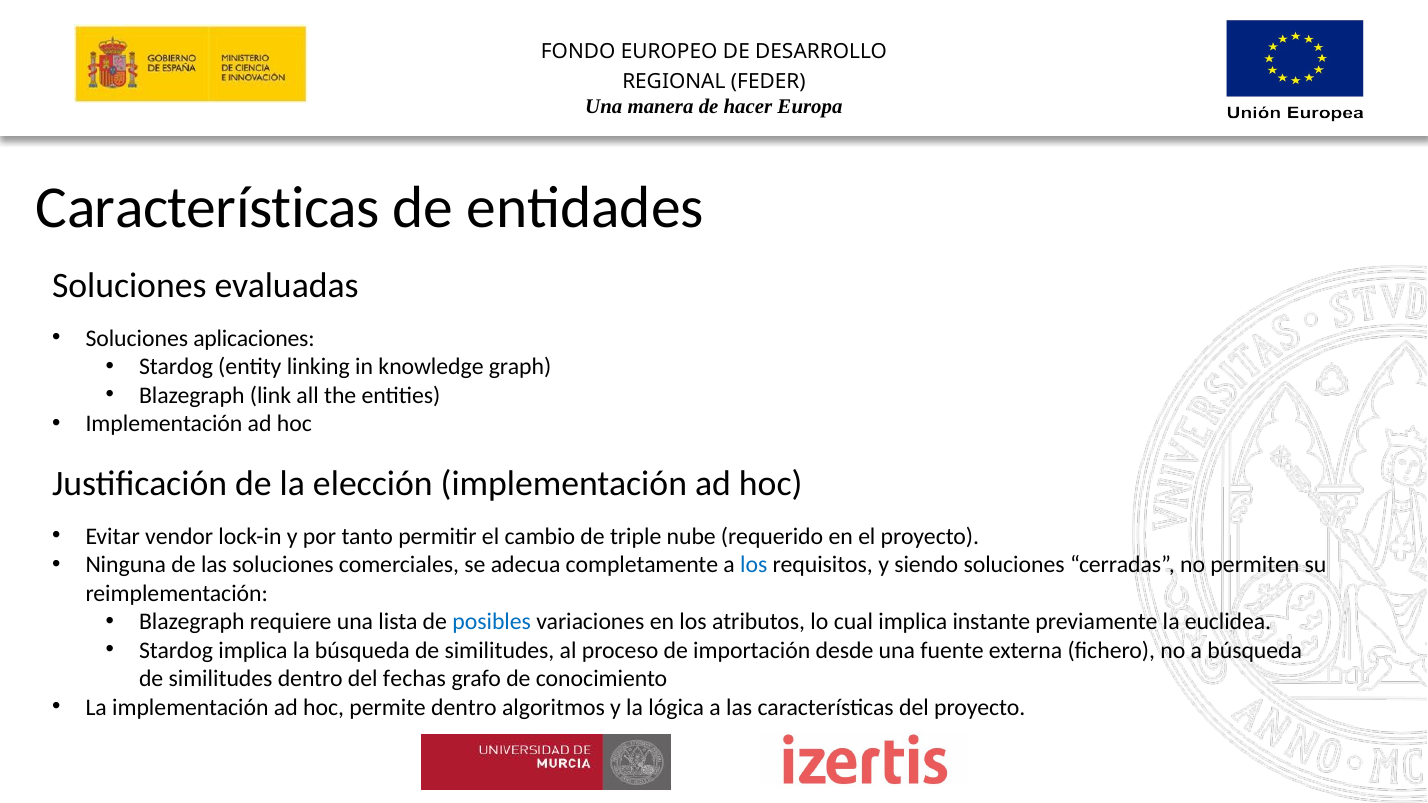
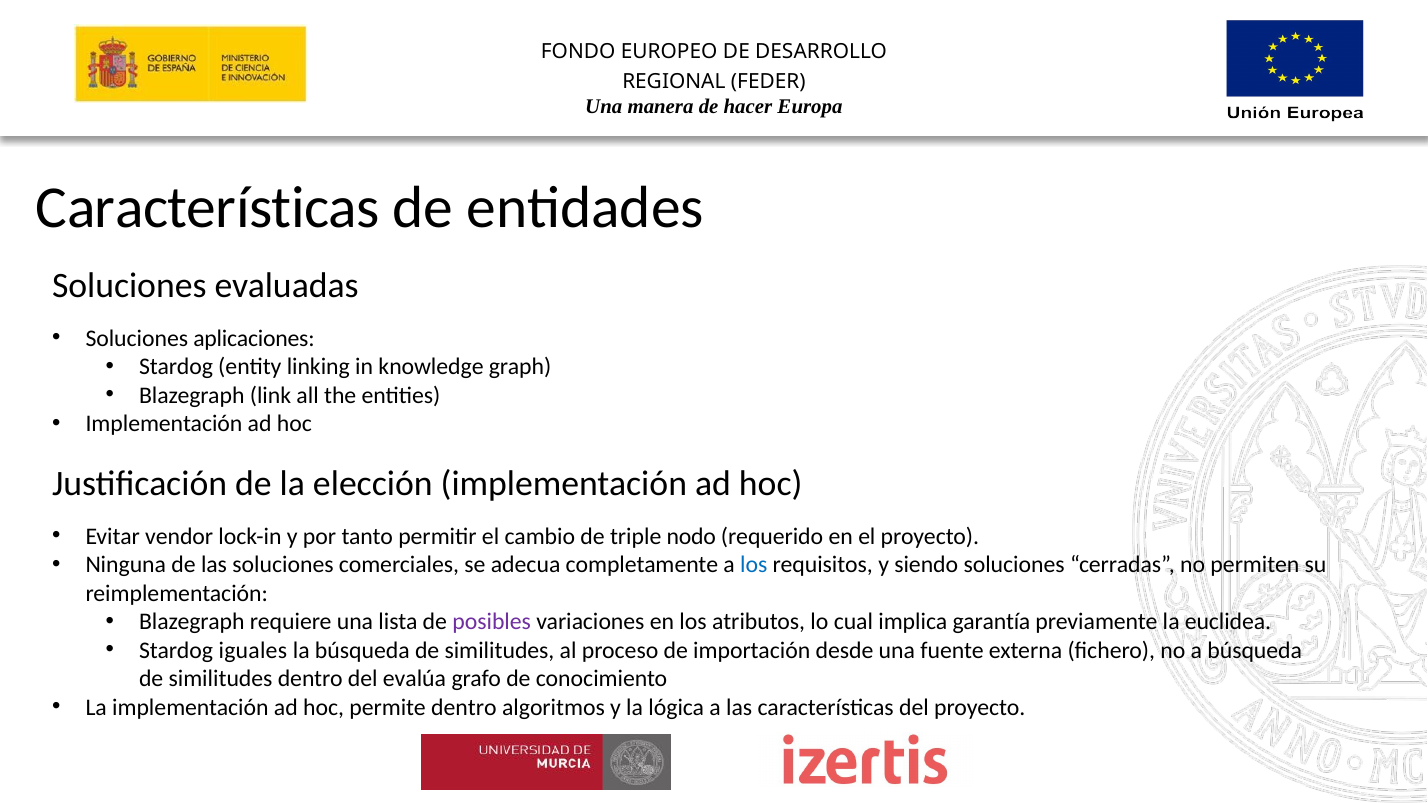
nube: nube -> nodo
posibles colour: blue -> purple
instante: instante -> garantía
Stardog implica: implica -> iguales
fechas: fechas -> evalúa
